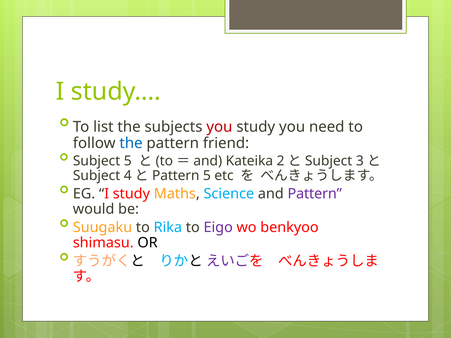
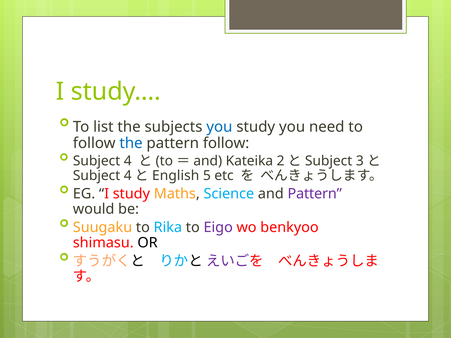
you at (219, 127) colour: red -> blue
pattern friend: friend -> follow
5 at (128, 161): 5 -> 4
Pattern at (176, 176): Pattern -> English
